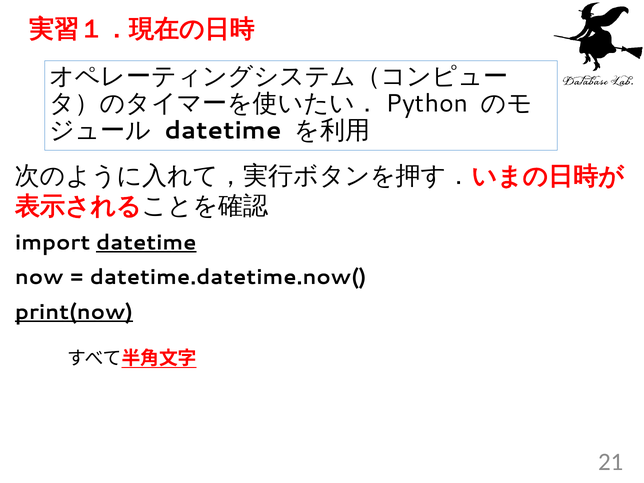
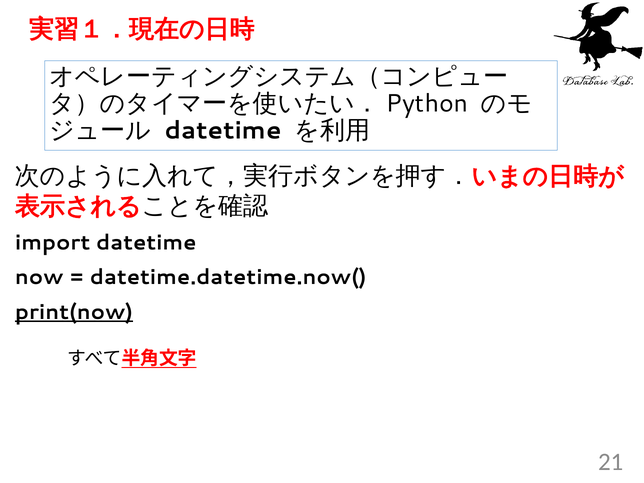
datetime at (146, 243) underline: present -> none
